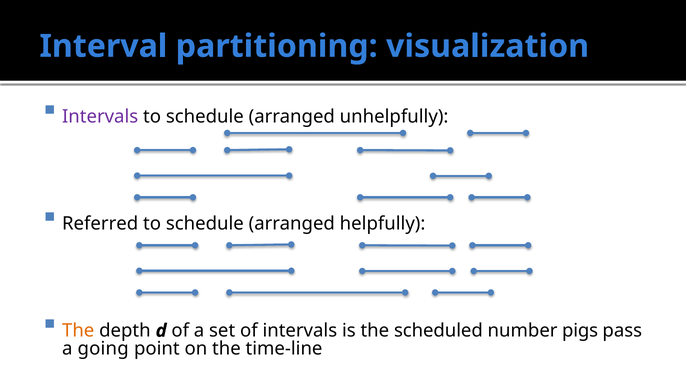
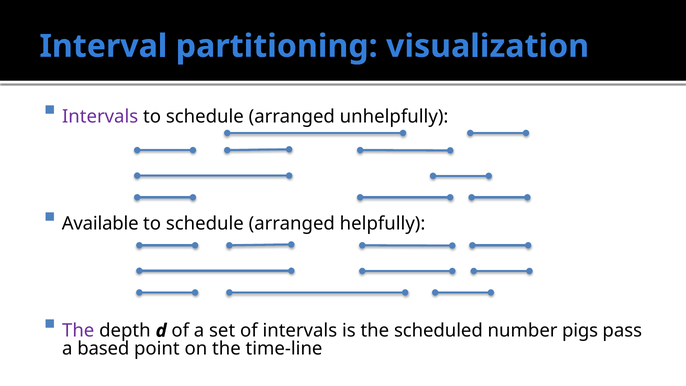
Referred: Referred -> Available
The at (78, 331) colour: orange -> purple
going: going -> based
